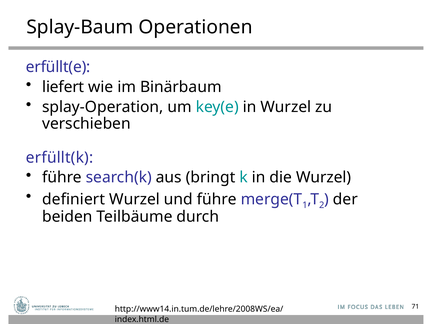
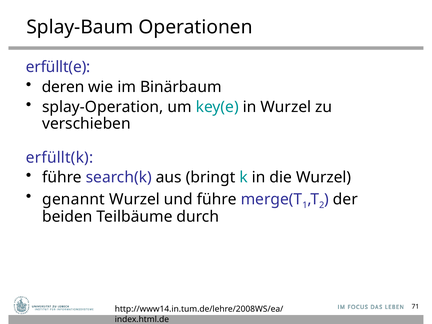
liefert: liefert -> deren
definiert: definiert -> genannt
